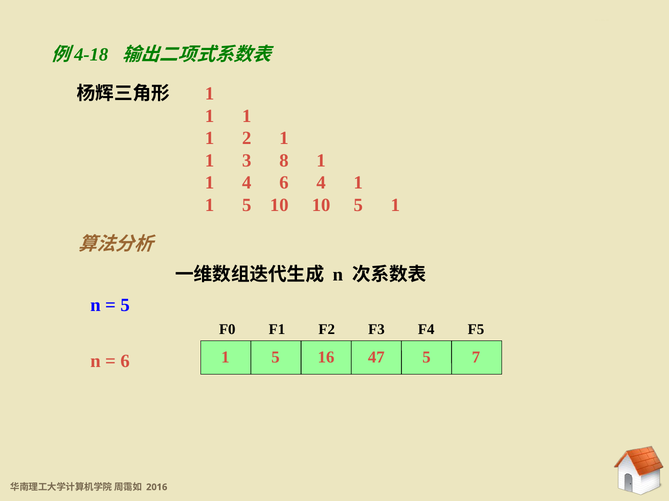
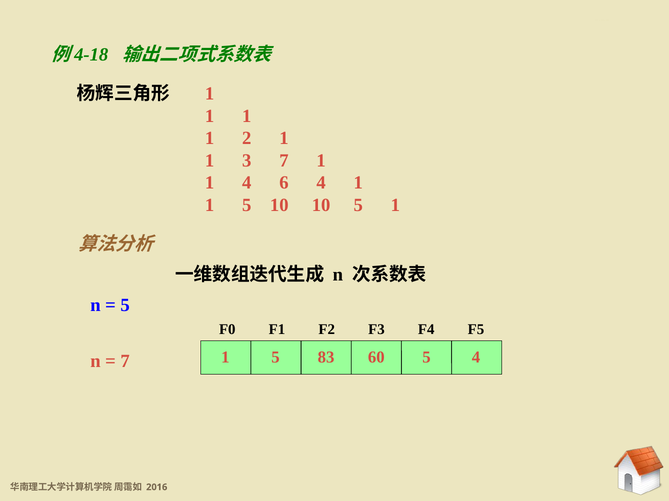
3 8: 8 -> 7
16: 16 -> 83
47: 47 -> 60
5 7: 7 -> 4
6 at (125, 362): 6 -> 7
